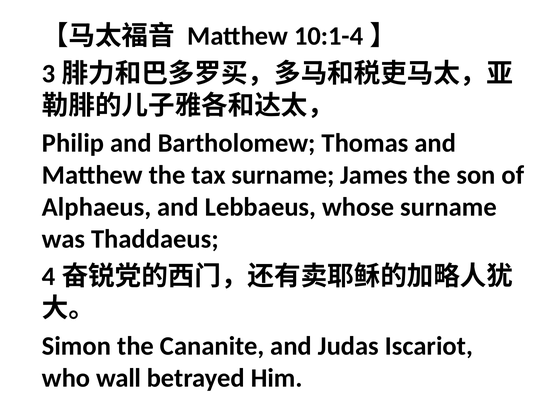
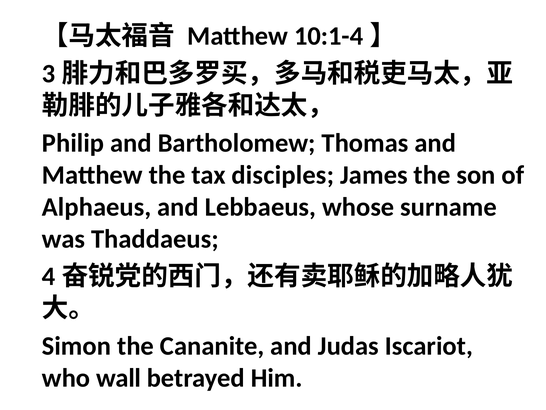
tax surname: surname -> disciples
